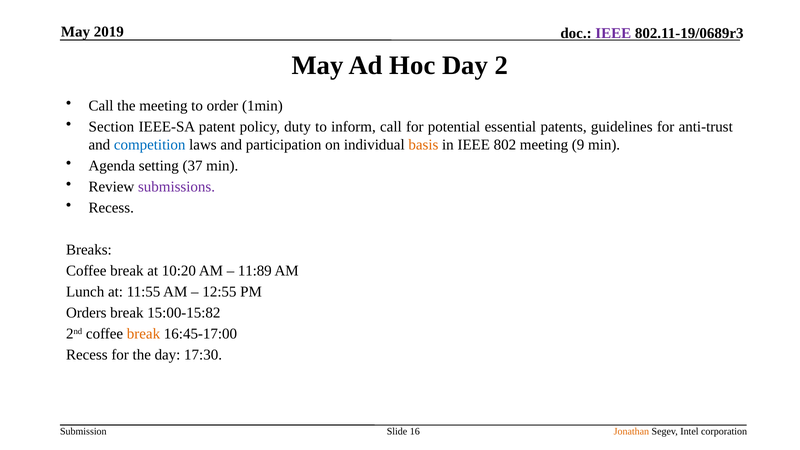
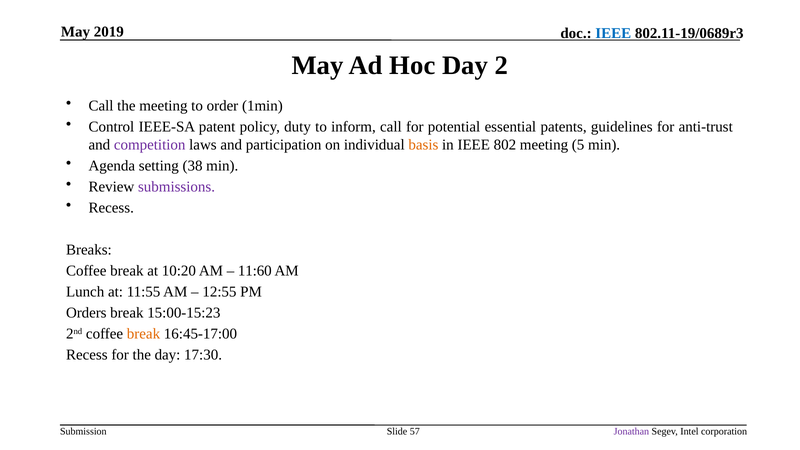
IEEE at (613, 33) colour: purple -> blue
Section: Section -> Control
competition colour: blue -> purple
9: 9 -> 5
37: 37 -> 38
11:89: 11:89 -> 11:60
15:00-15:82: 15:00-15:82 -> 15:00-15:23
16: 16 -> 57
Jonathan colour: orange -> purple
